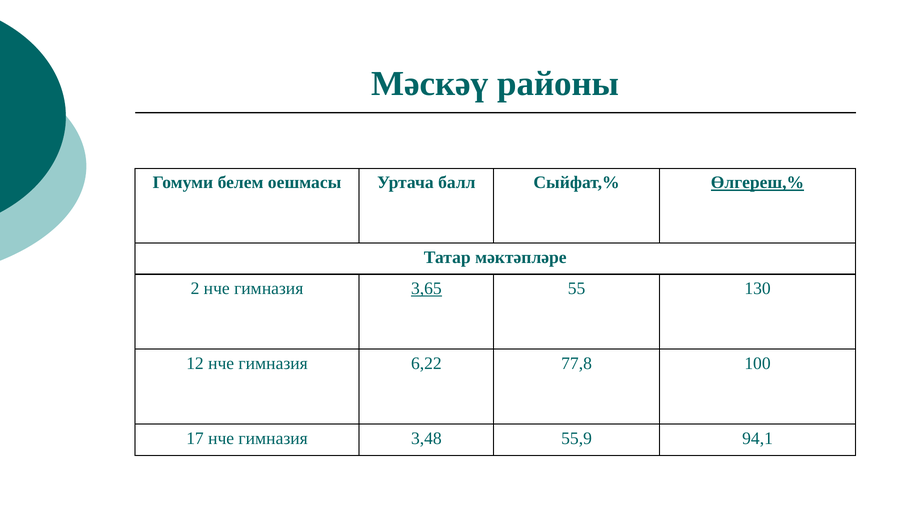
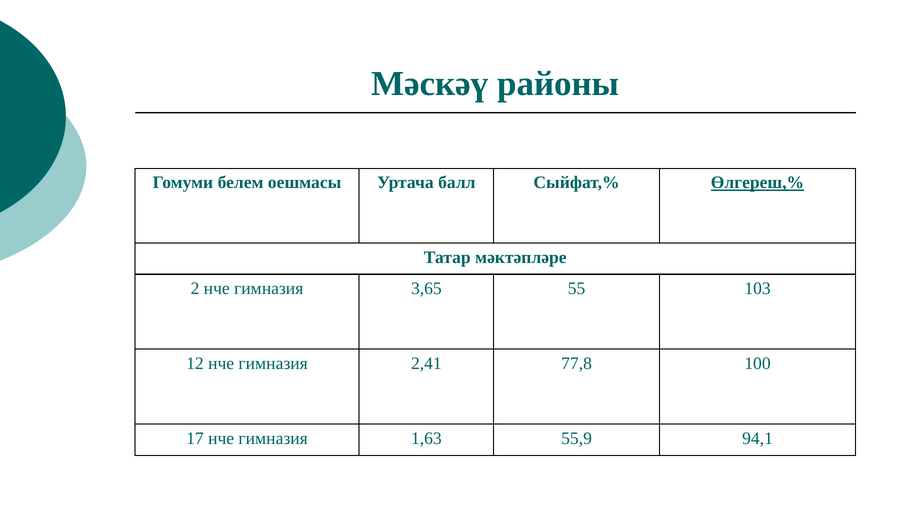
3,65 underline: present -> none
130: 130 -> 103
6,22: 6,22 -> 2,41
3,48: 3,48 -> 1,63
